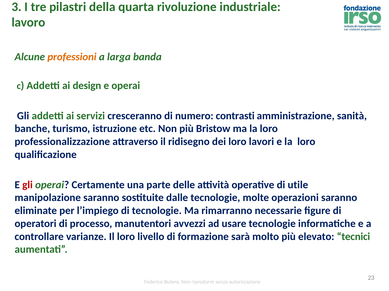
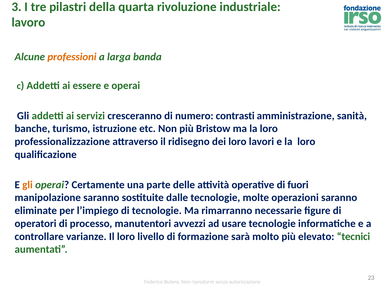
design: design -> essere
gli at (28, 185) colour: red -> orange
utile: utile -> fuori
